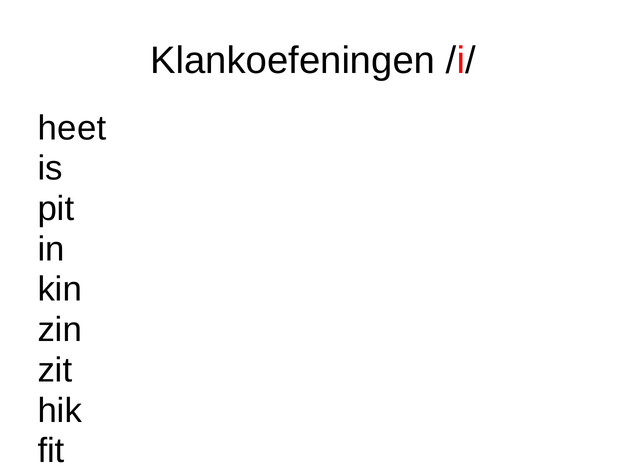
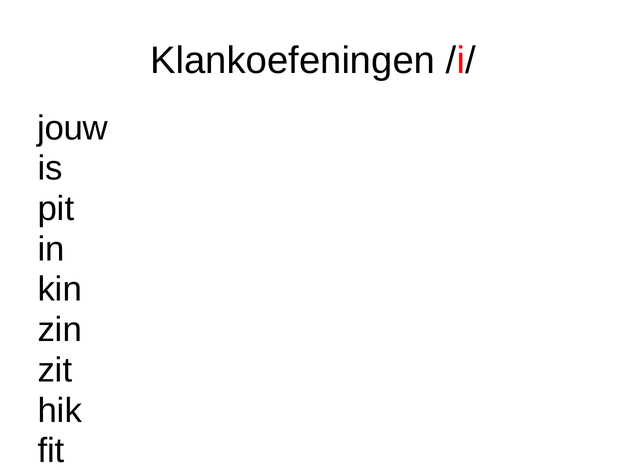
heet: heet -> jouw
